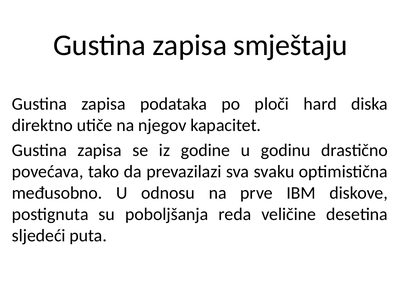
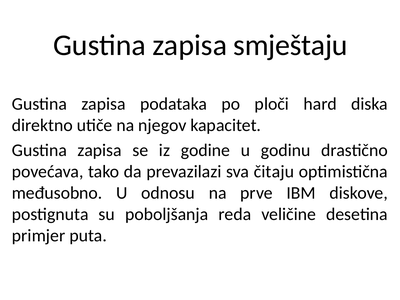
svaku: svaku -> čitaju
sljedeći: sljedeći -> primjer
